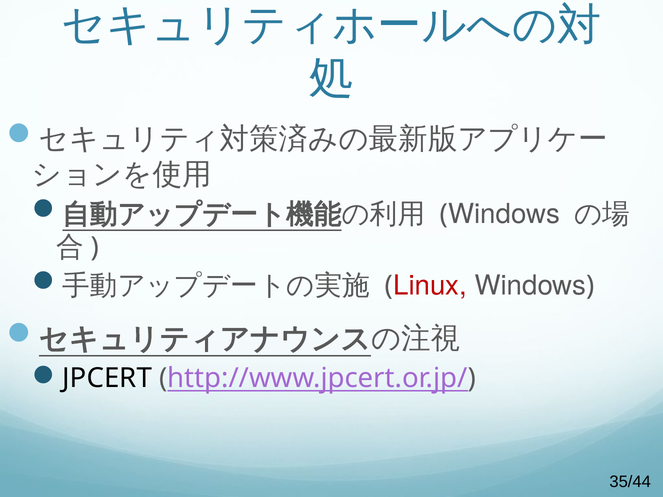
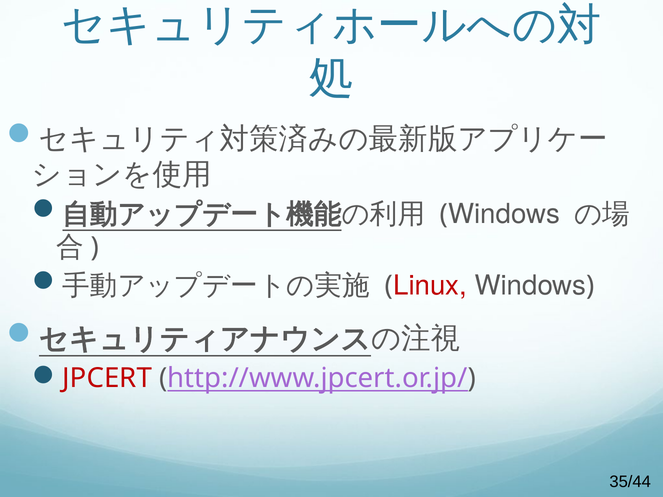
JPCERT colour: black -> red
